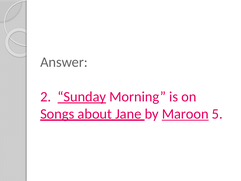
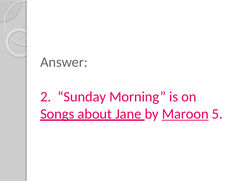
Sunday underline: present -> none
